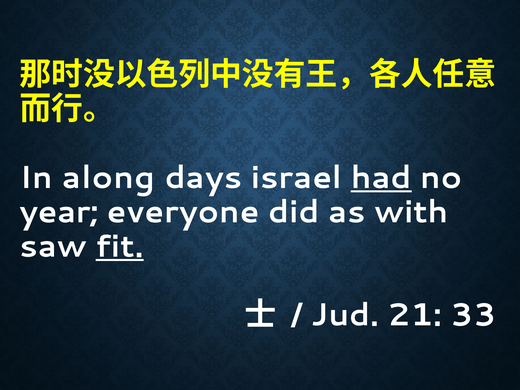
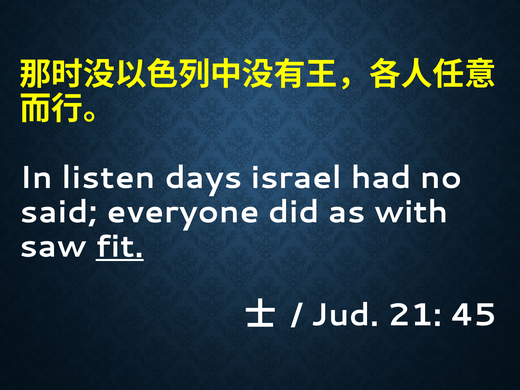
along: along -> listen
had underline: present -> none
year: year -> said
33: 33 -> 45
